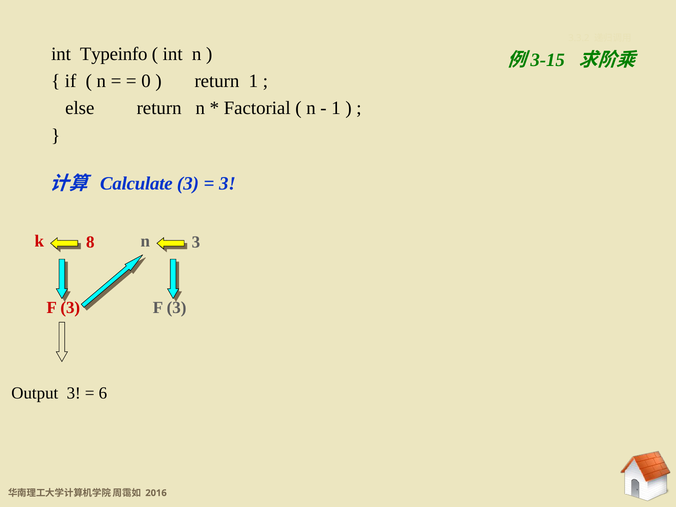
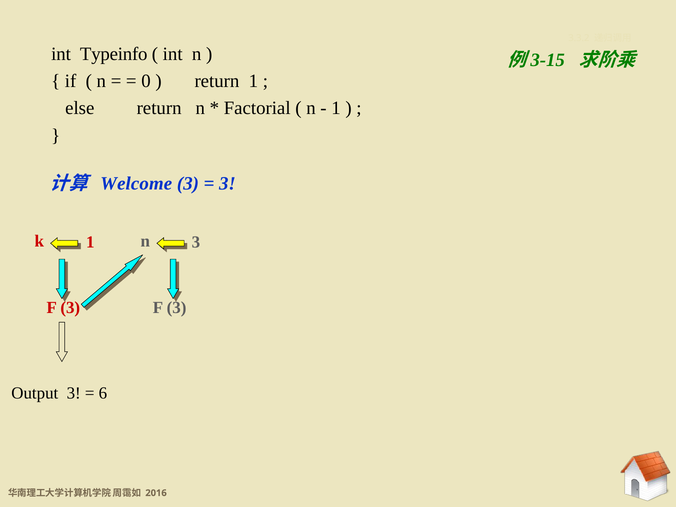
Calculate: Calculate -> Welcome
k 8: 8 -> 1
